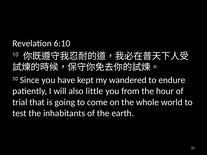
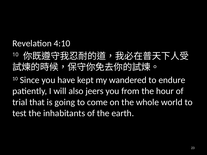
6:10: 6:10 -> 4:10
little: little -> jeers
